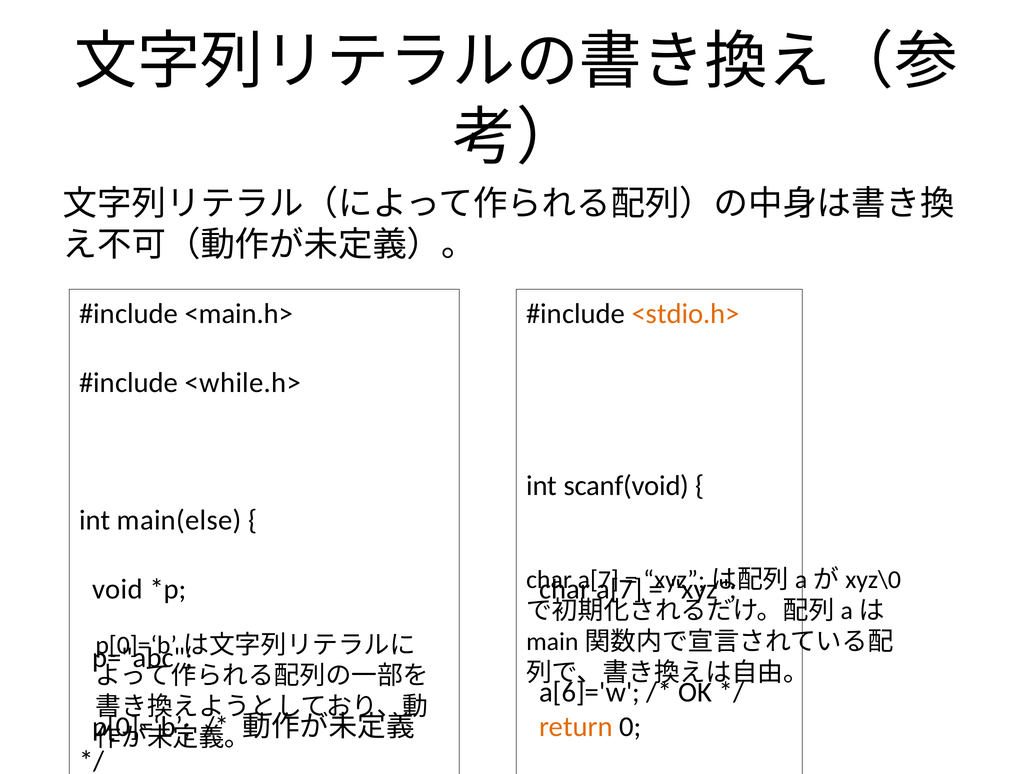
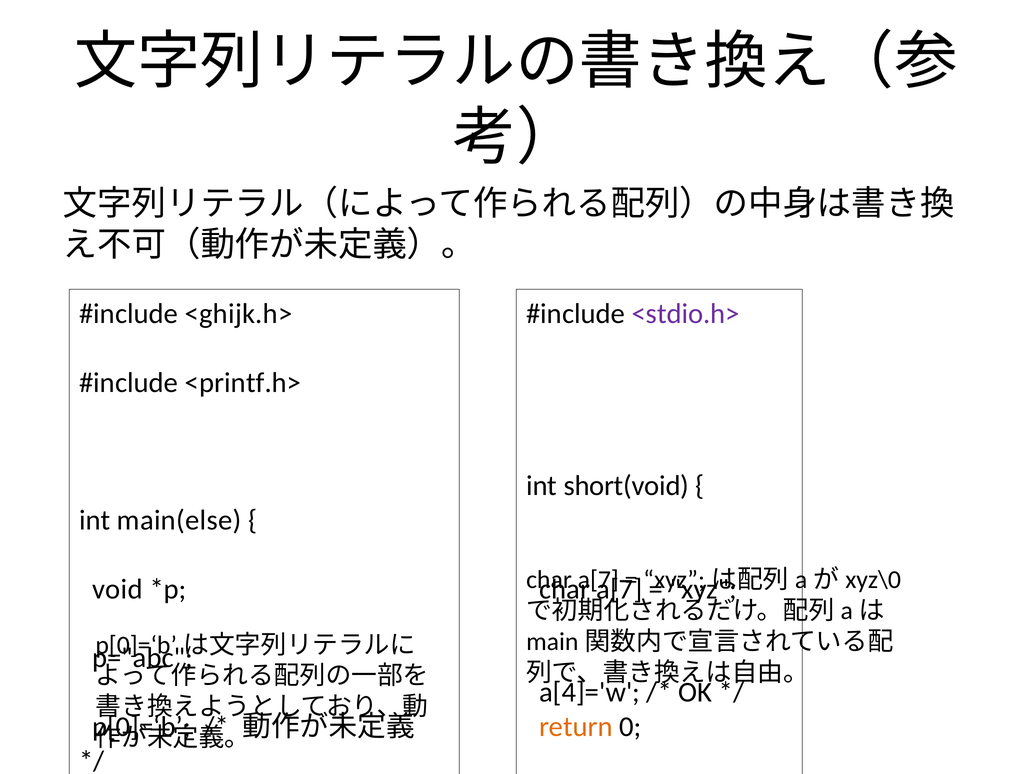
<stdio.h> colour: orange -> purple
<main.h>: <main.h> -> <ghijk.h>
<while.h>: <while.h> -> <printf.h>
scanf(void: scanf(void -> short(void
a[6]='w: a[6]='w -> a[4]='w
